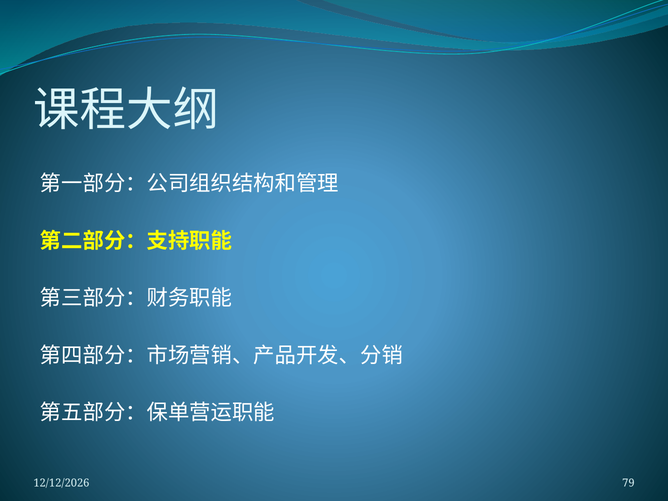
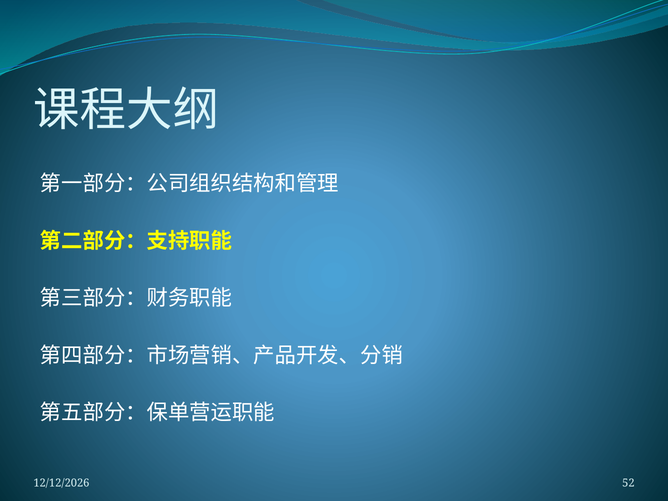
79: 79 -> 52
